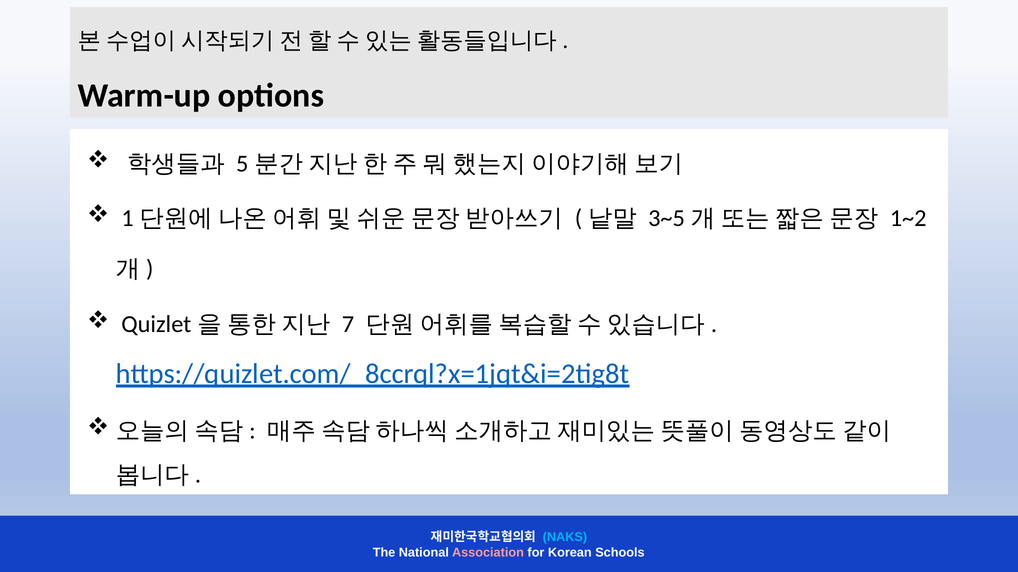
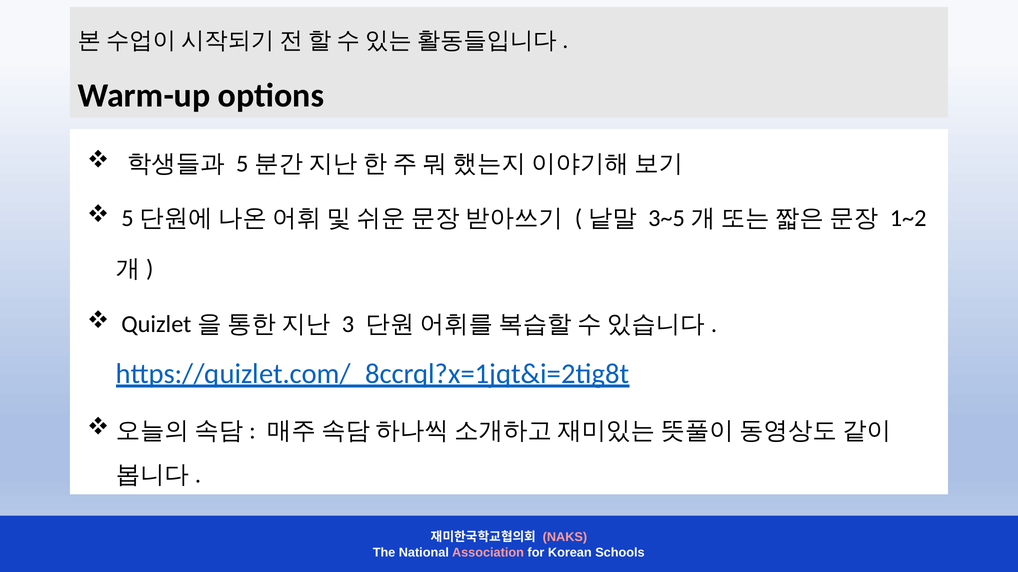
1 at (127, 218): 1 -> 5
7: 7 -> 3
NAKS colour: light blue -> pink
